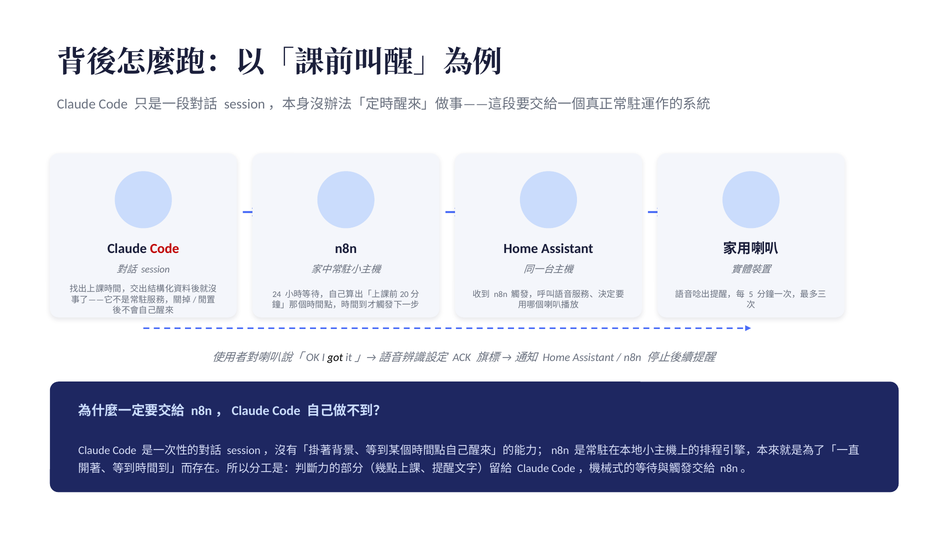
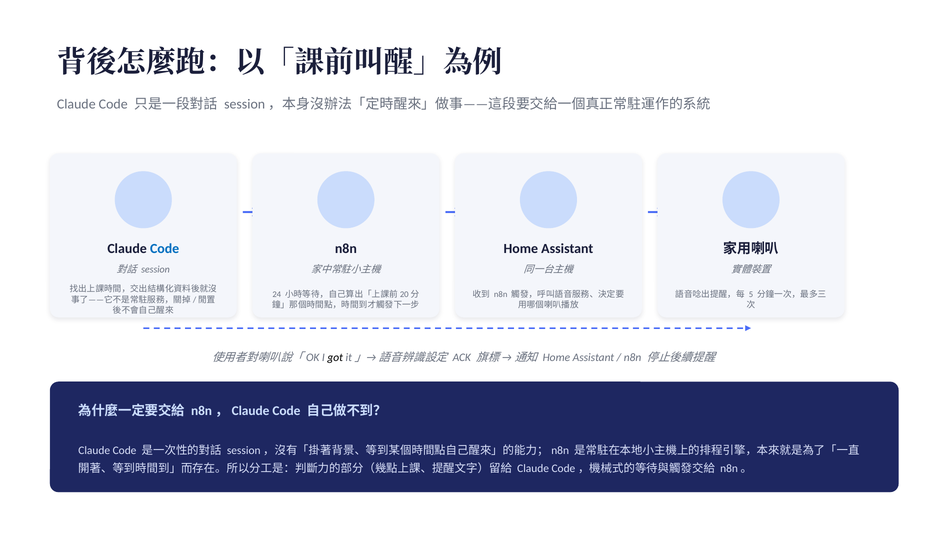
Code at (165, 249) colour: red -> blue
